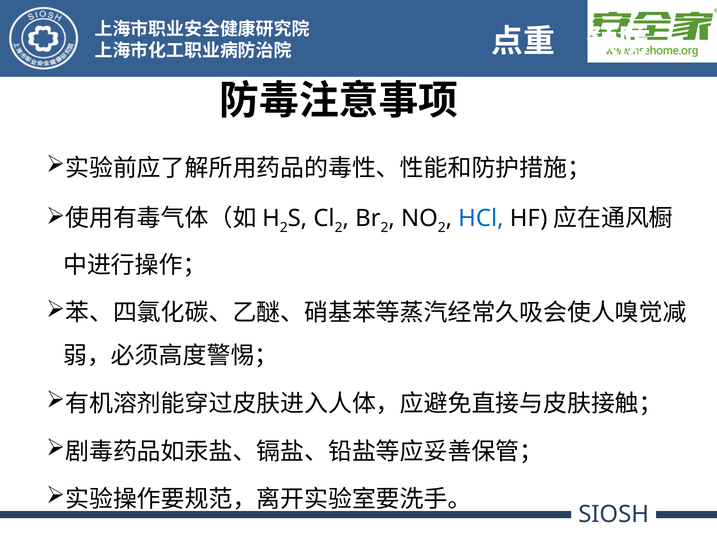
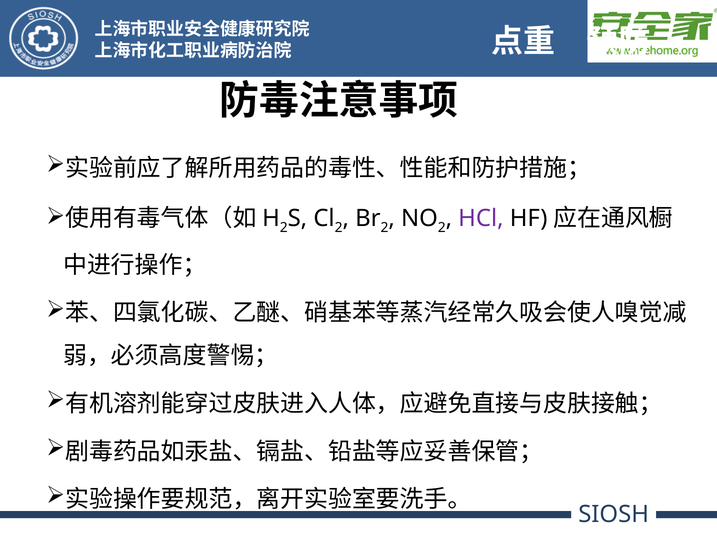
HCl colour: blue -> purple
